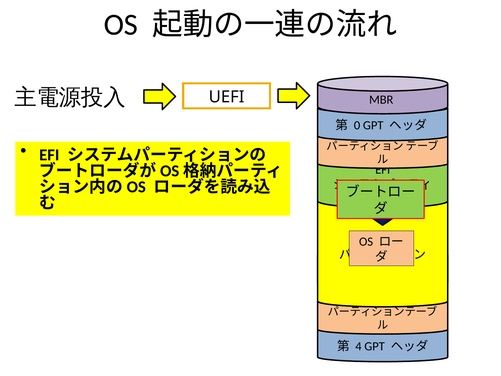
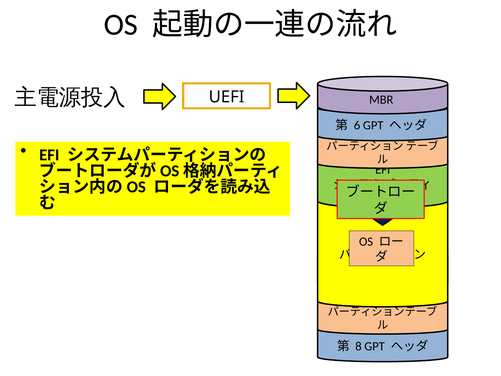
0: 0 -> 6
4: 4 -> 8
